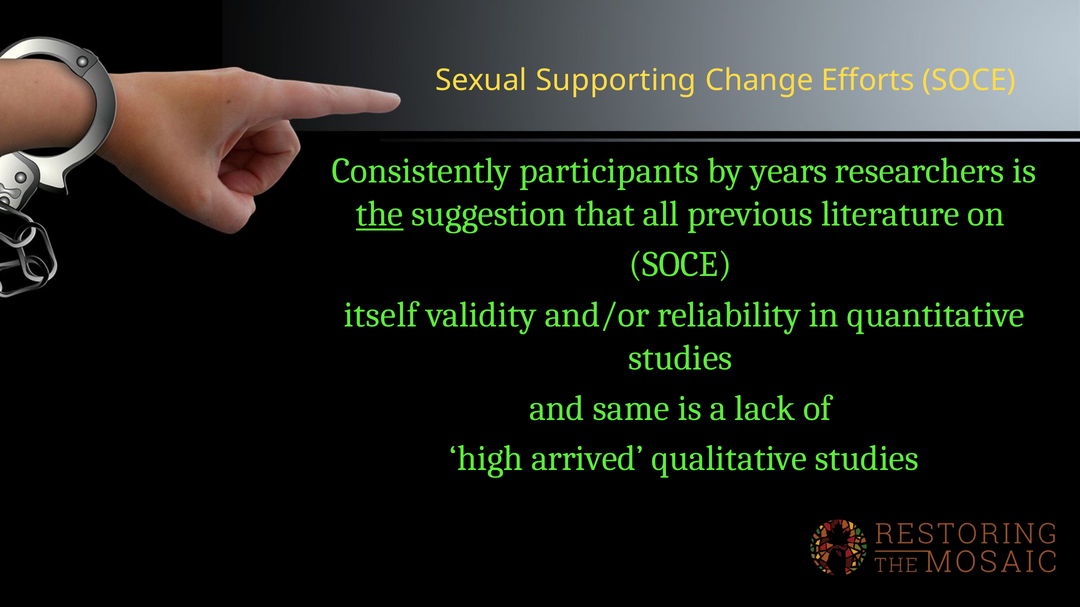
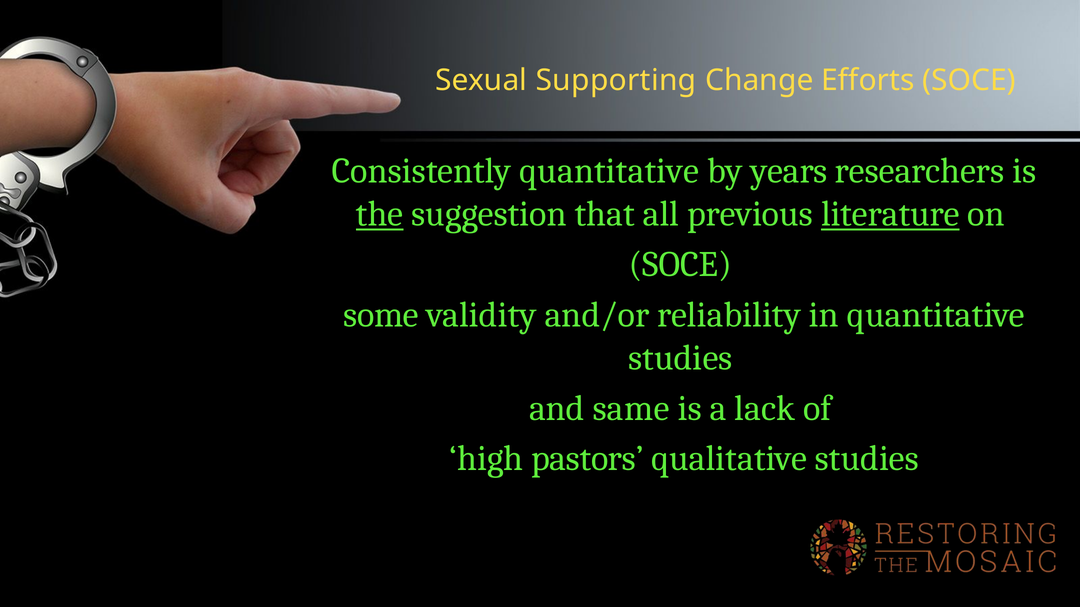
Consistently participants: participants -> quantitative
literature underline: none -> present
itself: itself -> some
arrived: arrived -> pastors
